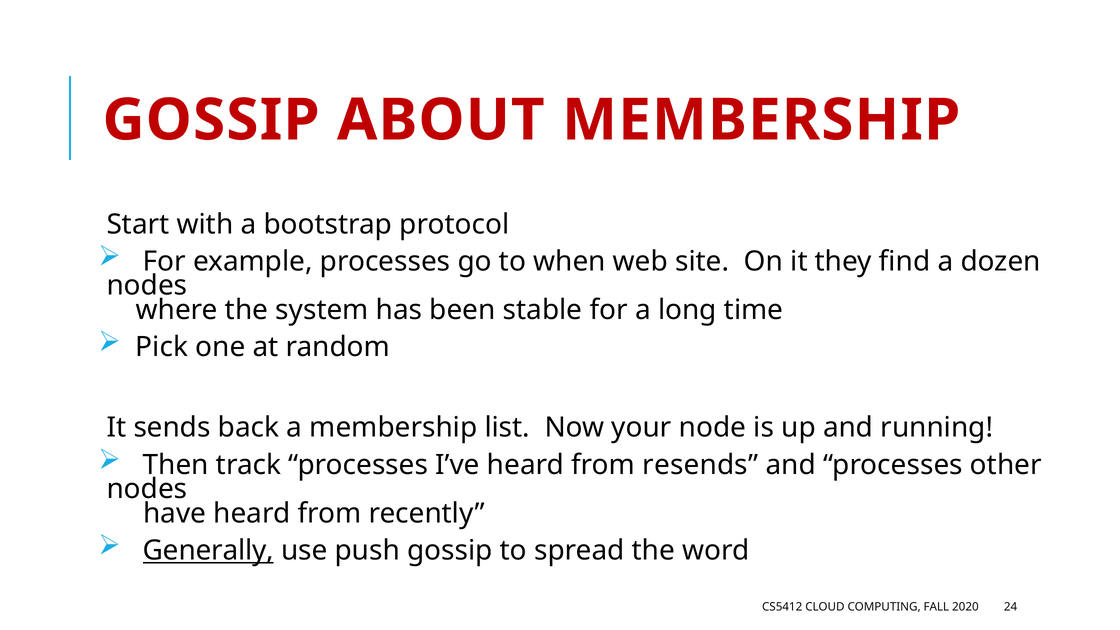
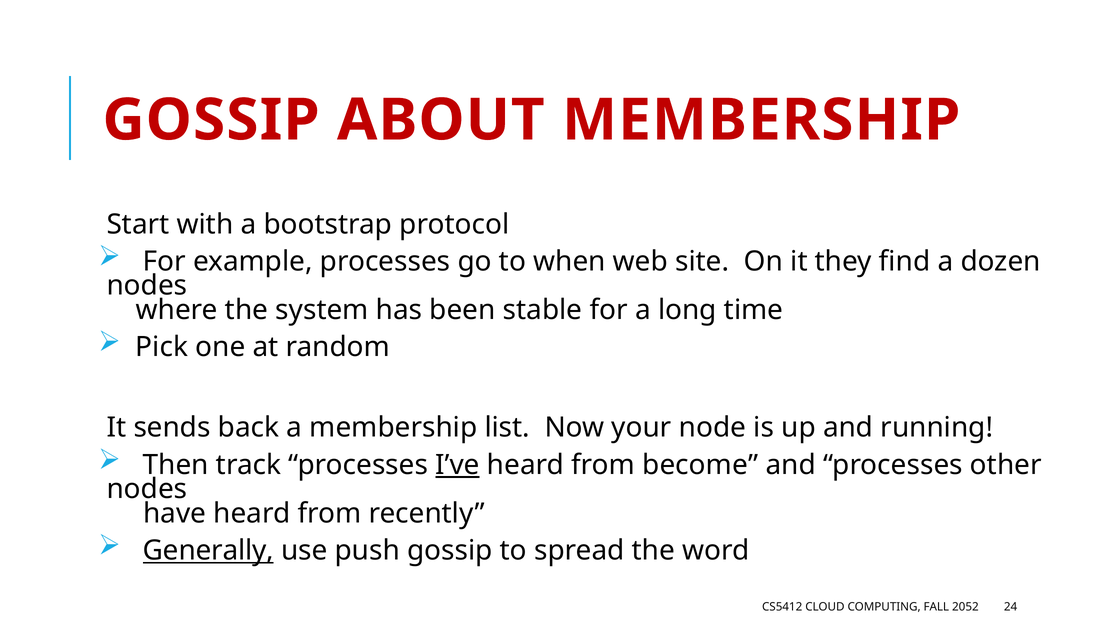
I’ve underline: none -> present
resends: resends -> become
2020: 2020 -> 2052
